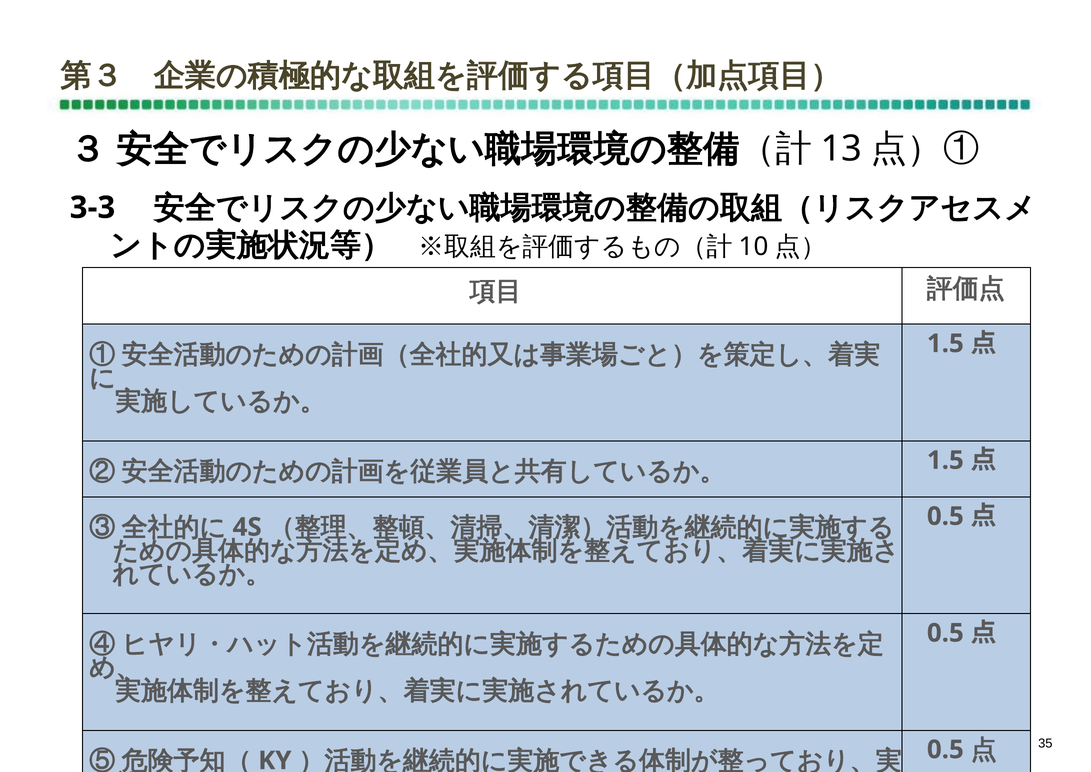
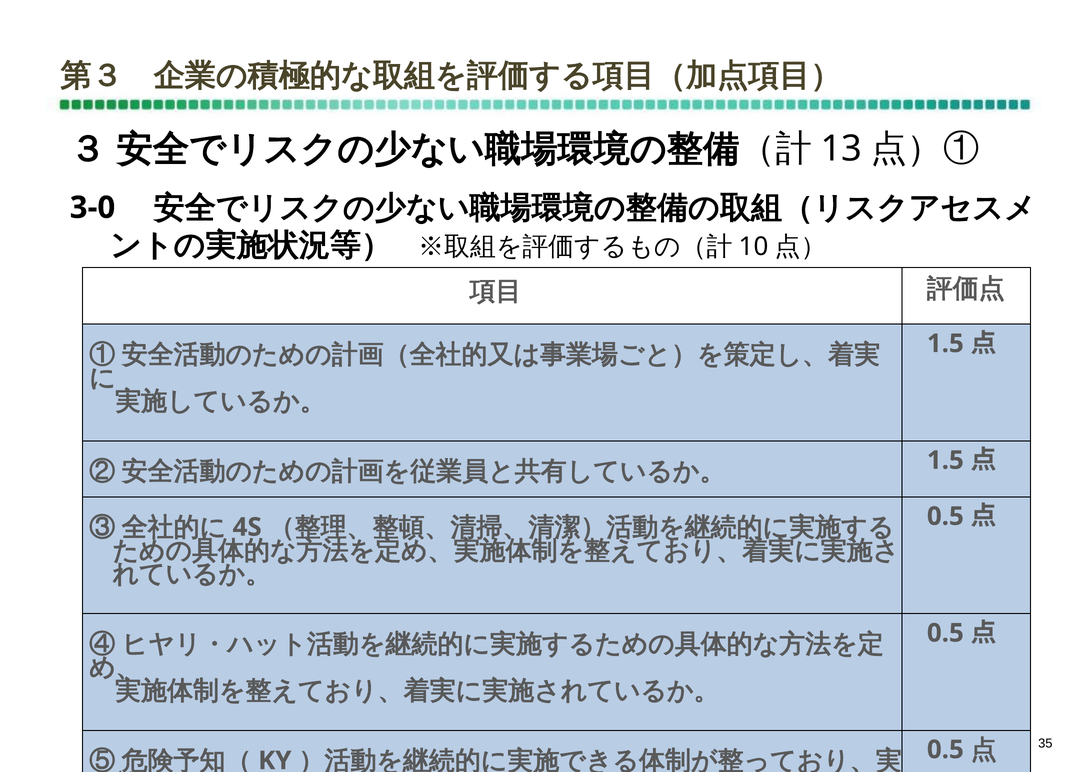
3-3: 3-3 -> 3-0
